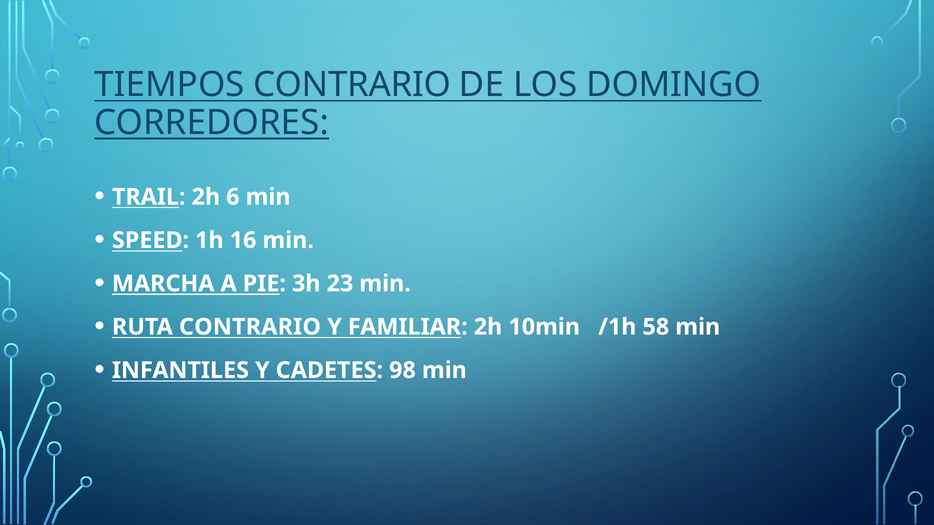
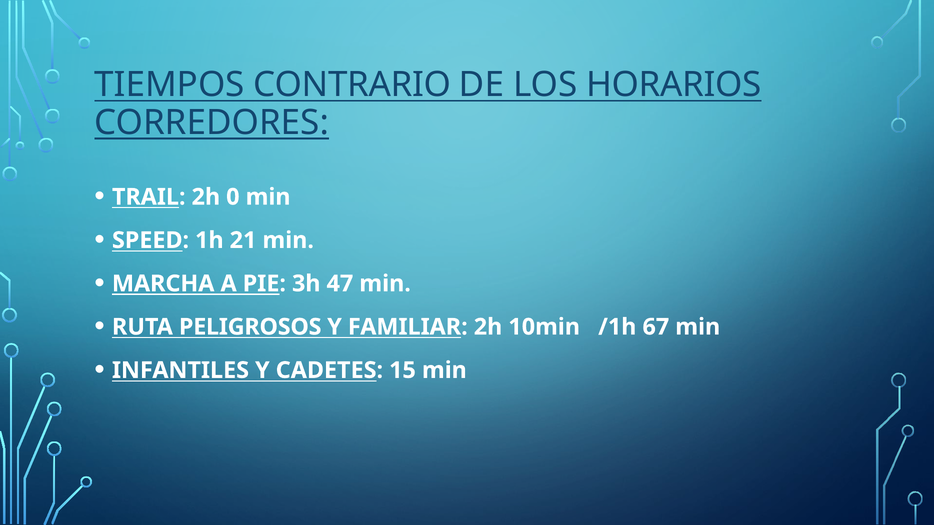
DOMINGO: DOMINGO -> HORARIOS
6: 6 -> 0
16: 16 -> 21
23: 23 -> 47
RUTA CONTRARIO: CONTRARIO -> PELIGROSOS
58: 58 -> 67
98: 98 -> 15
